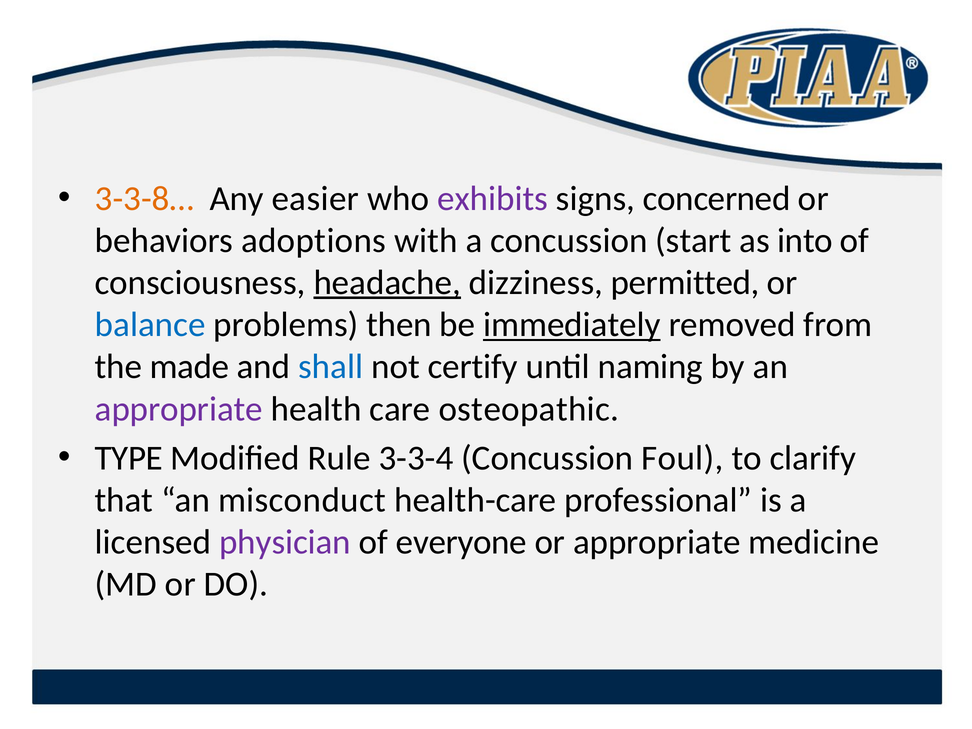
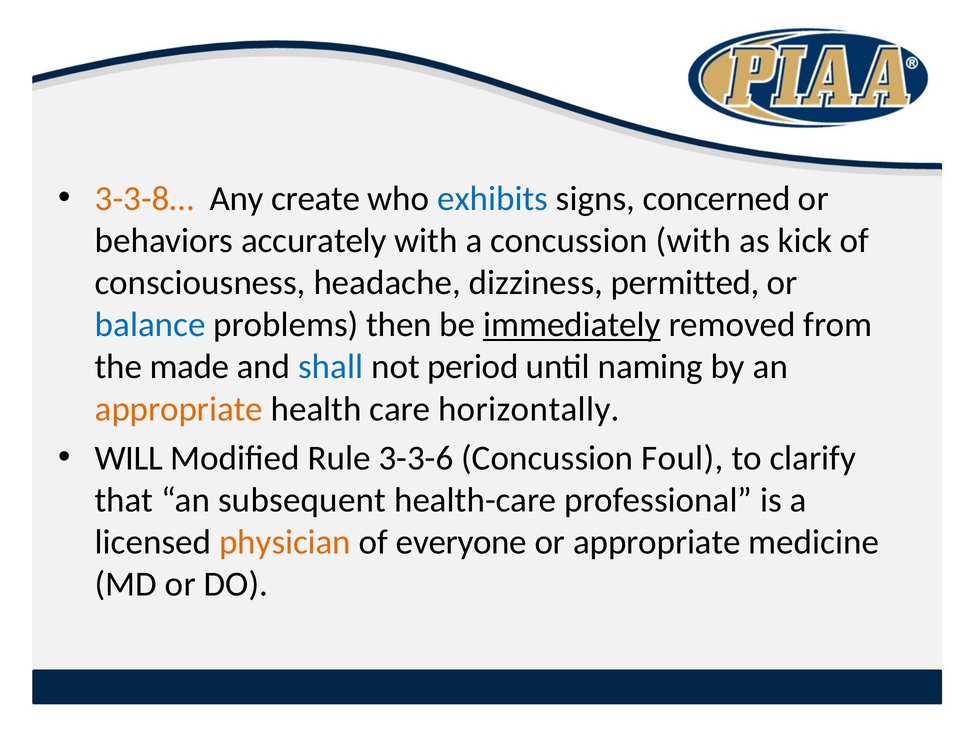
easier: easier -> create
exhibits colour: purple -> blue
adoptions: adoptions -> accurately
concussion start: start -> with
into: into -> kick
headache underline: present -> none
certify: certify -> period
appropriate at (179, 409) colour: purple -> orange
osteopathic: osteopathic -> horizontally
TYPE: TYPE -> WILL
3-3-4: 3-3-4 -> 3-3-6
misconduct: misconduct -> subsequent
physician colour: purple -> orange
